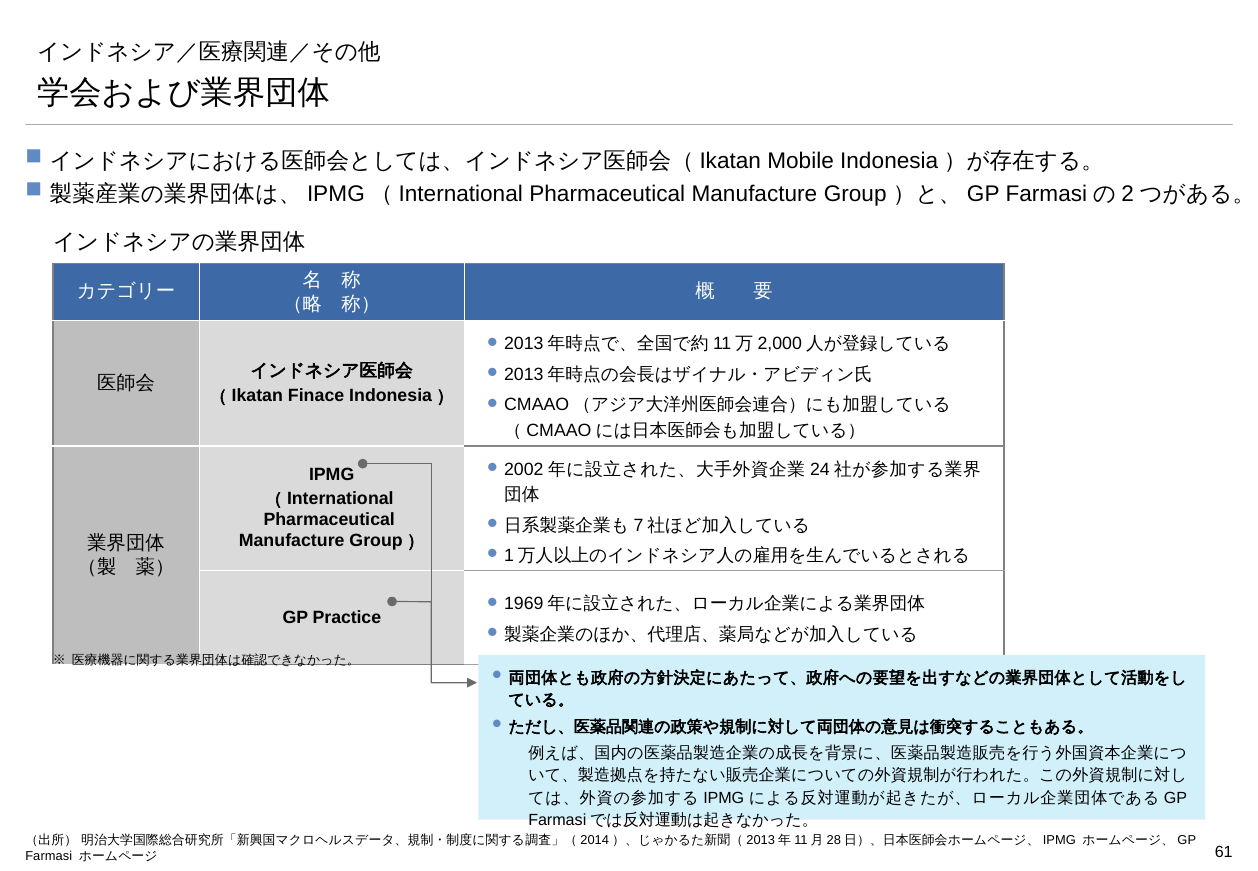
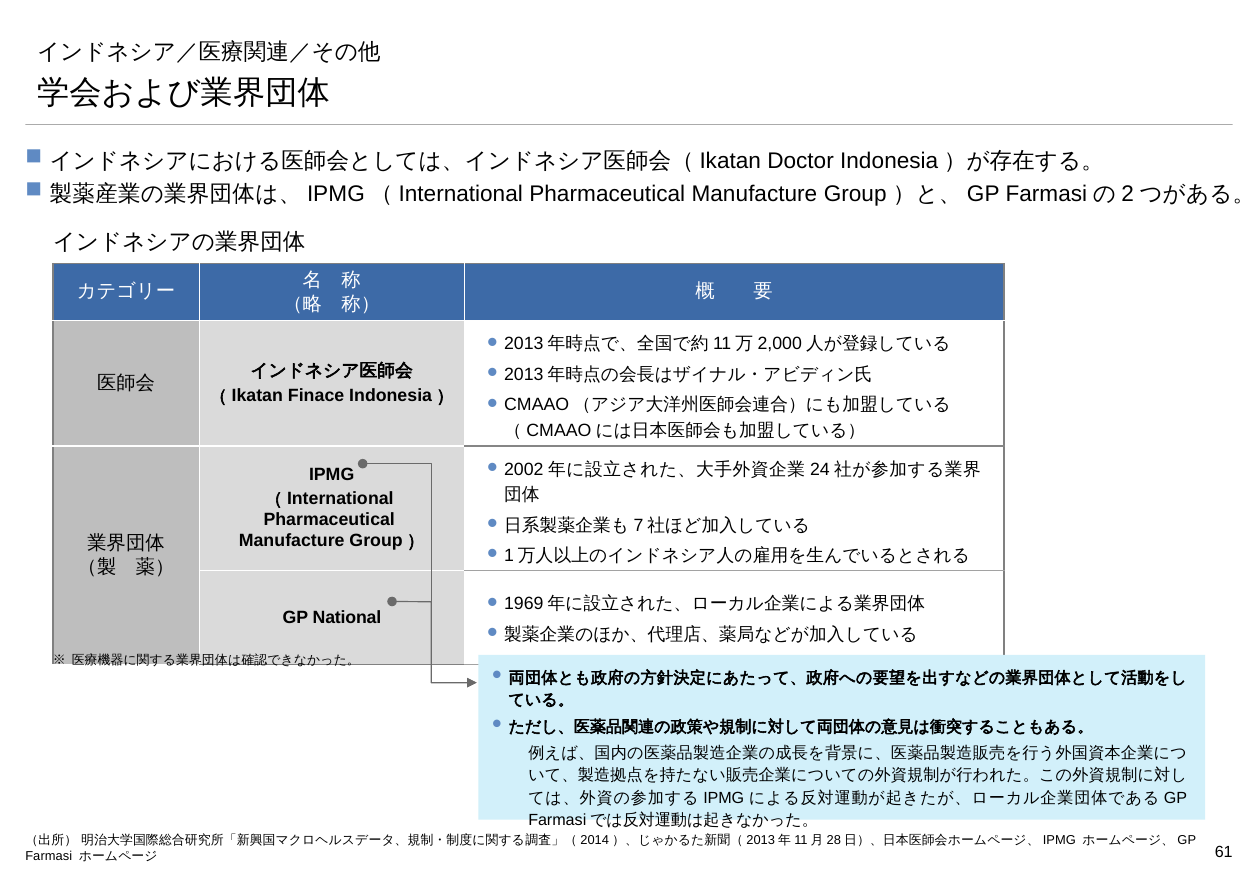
Mobile: Mobile -> Doctor
Practice: Practice -> National
